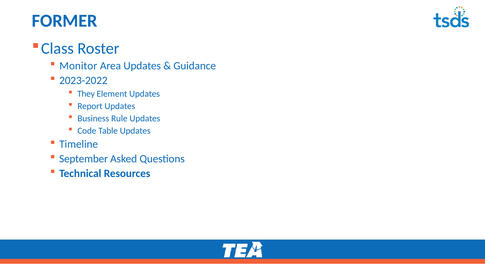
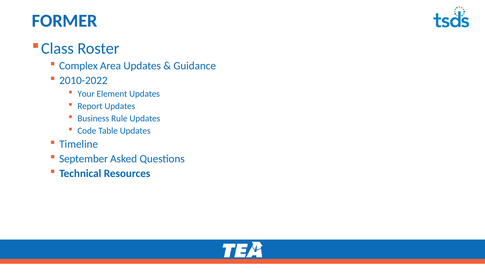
Monitor: Monitor -> Complex
2023-2022: 2023-2022 -> 2010-2022
They: They -> Your
